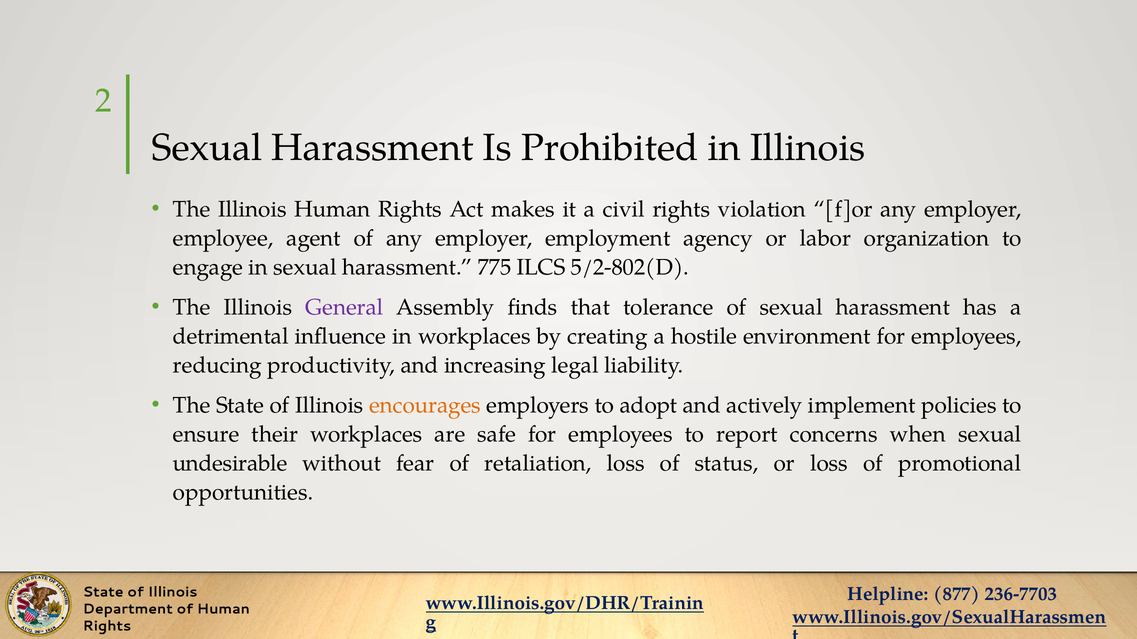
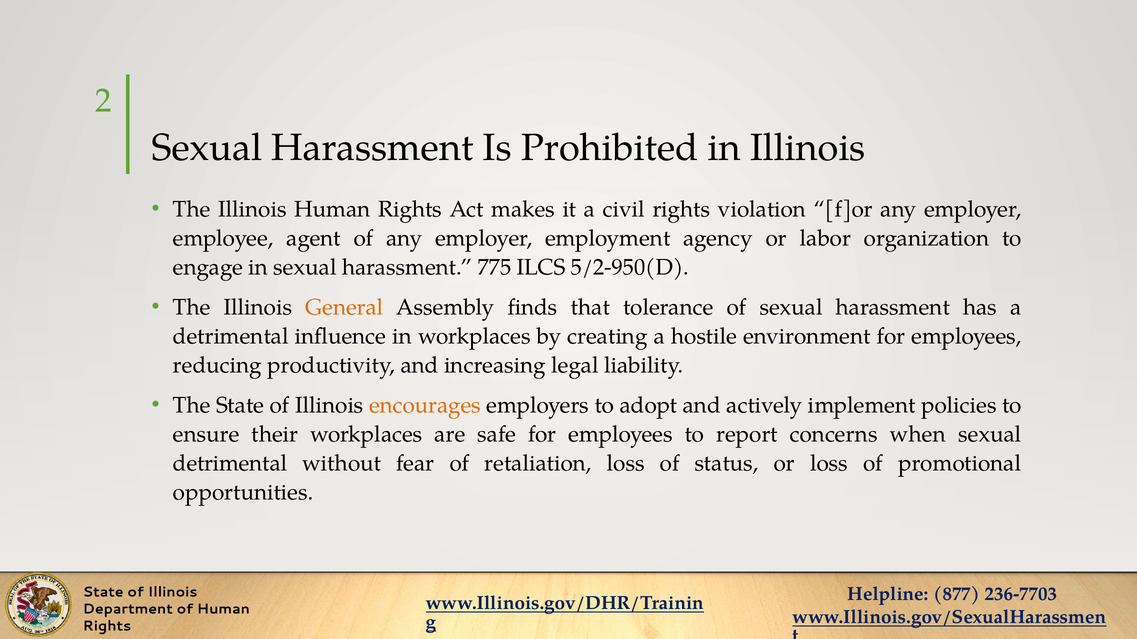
5/2-802(D: 5/2-802(D -> 5/2-950(D
General colour: purple -> orange
undesirable at (230, 464): undesirable -> detrimental
